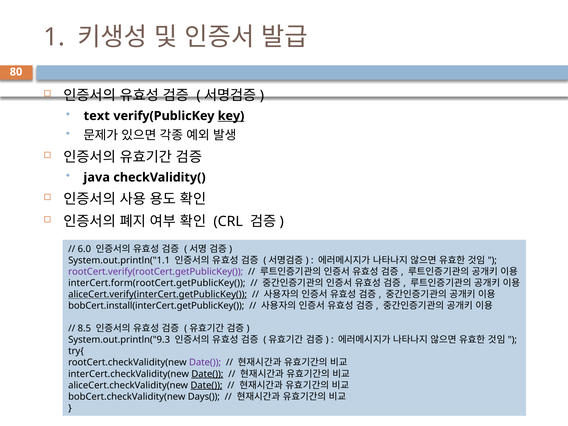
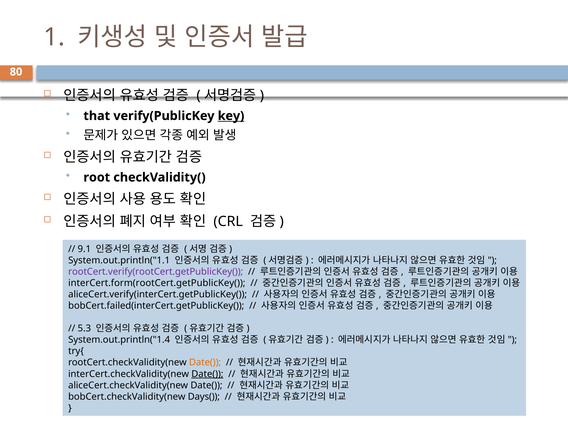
text: text -> that
java: java -> root
6.0: 6.0 -> 9.1
aliceCert.verify(interCert.getPublicKey( underline: present -> none
bobCert.install(interCert.getPublicKey(: bobCert.install(interCert.getPublicKey( -> bobCert.failed(interCert.getPublicKey(
8.5: 8.5 -> 5.3
System.out.println("9.3: System.out.println("9.3 -> System.out.println("1.4
Date( at (205, 363) colour: purple -> orange
Date( at (206, 385) underline: present -> none
